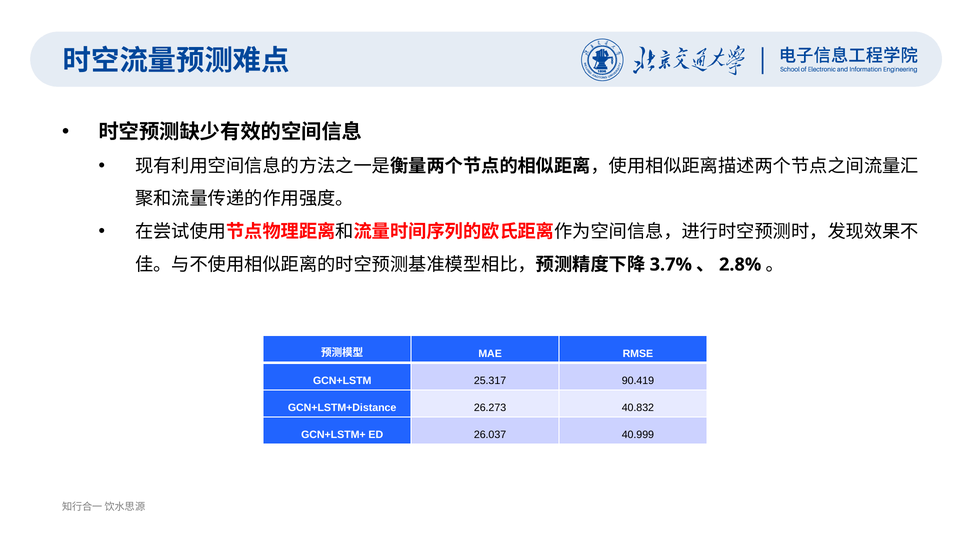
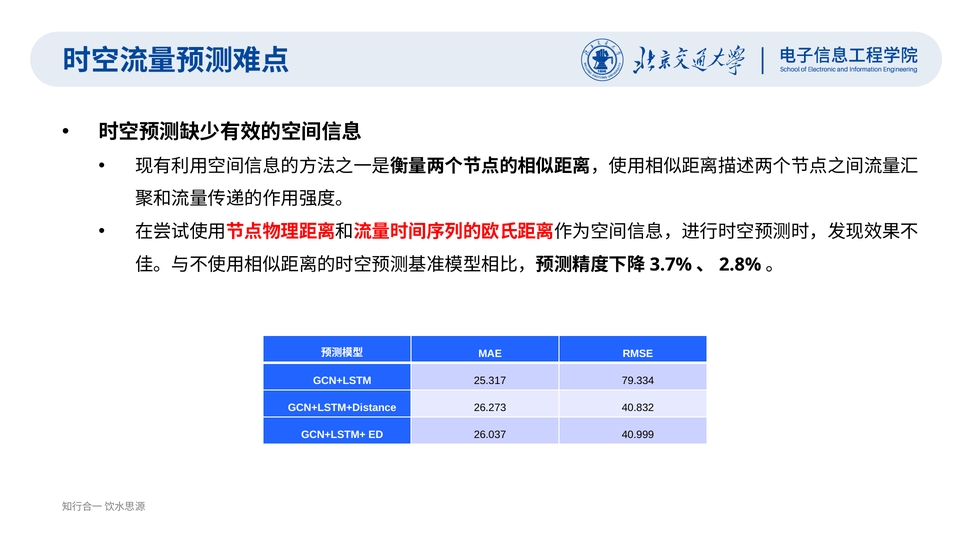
90.419: 90.419 -> 79.334
